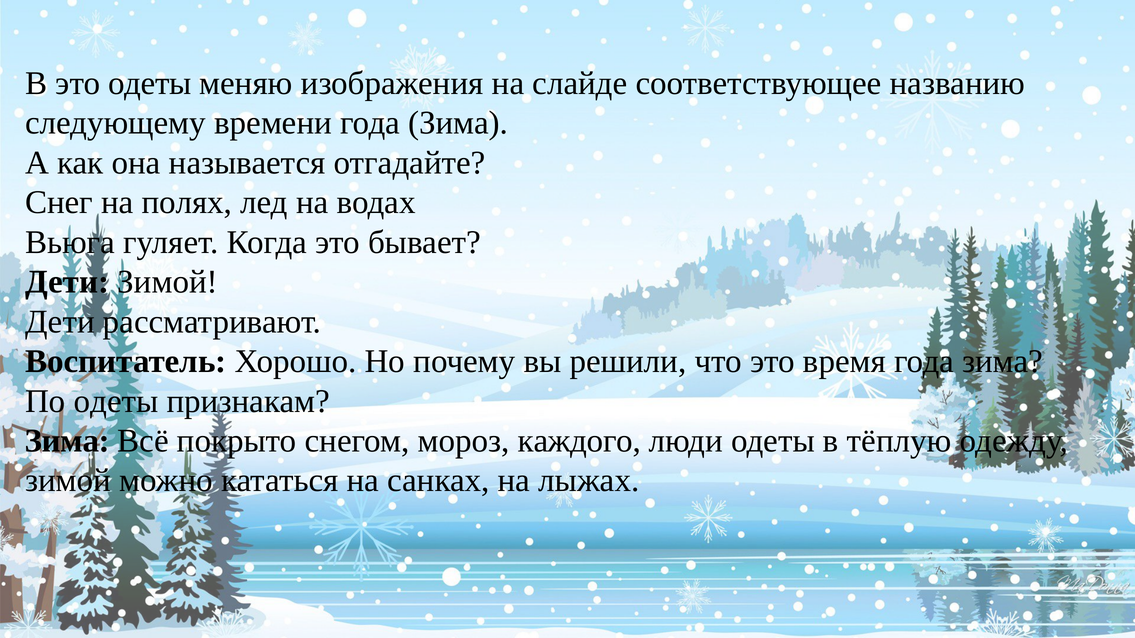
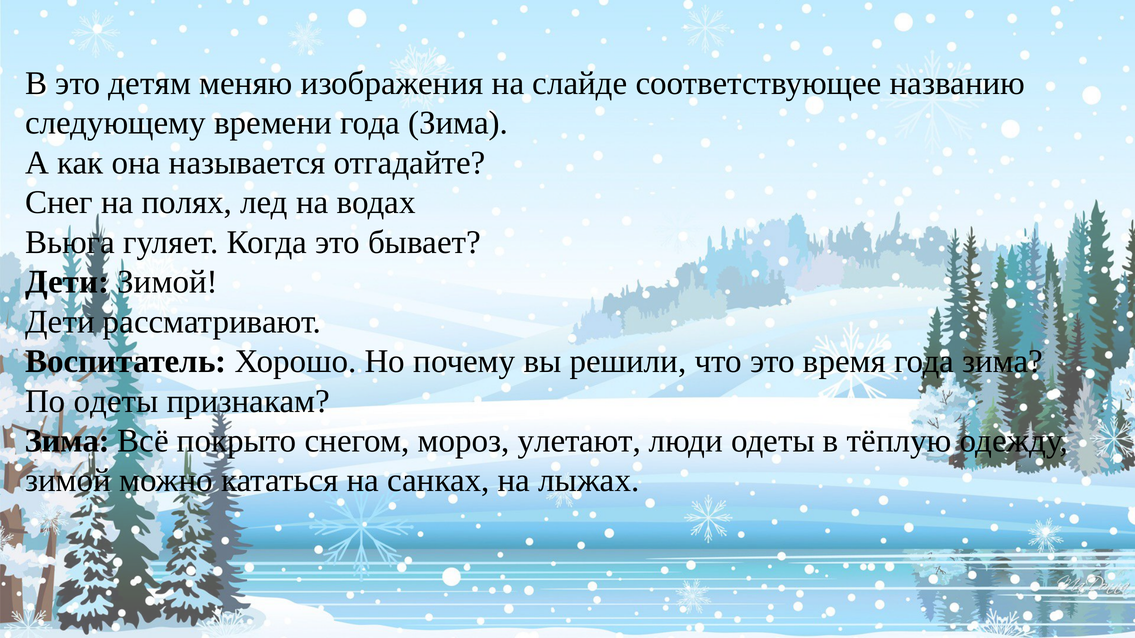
это одеты: одеты -> детям
каждого: каждого -> улетают
